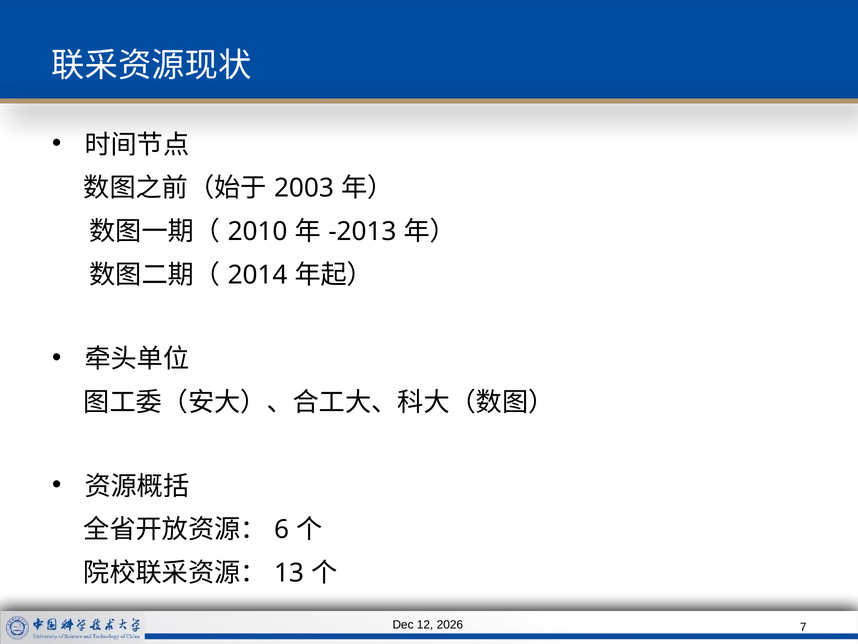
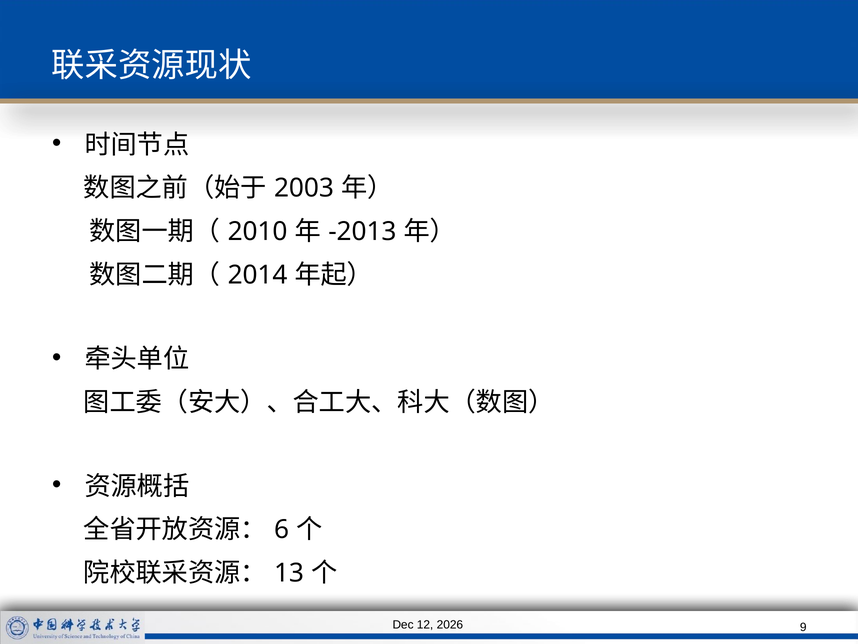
7: 7 -> 9
